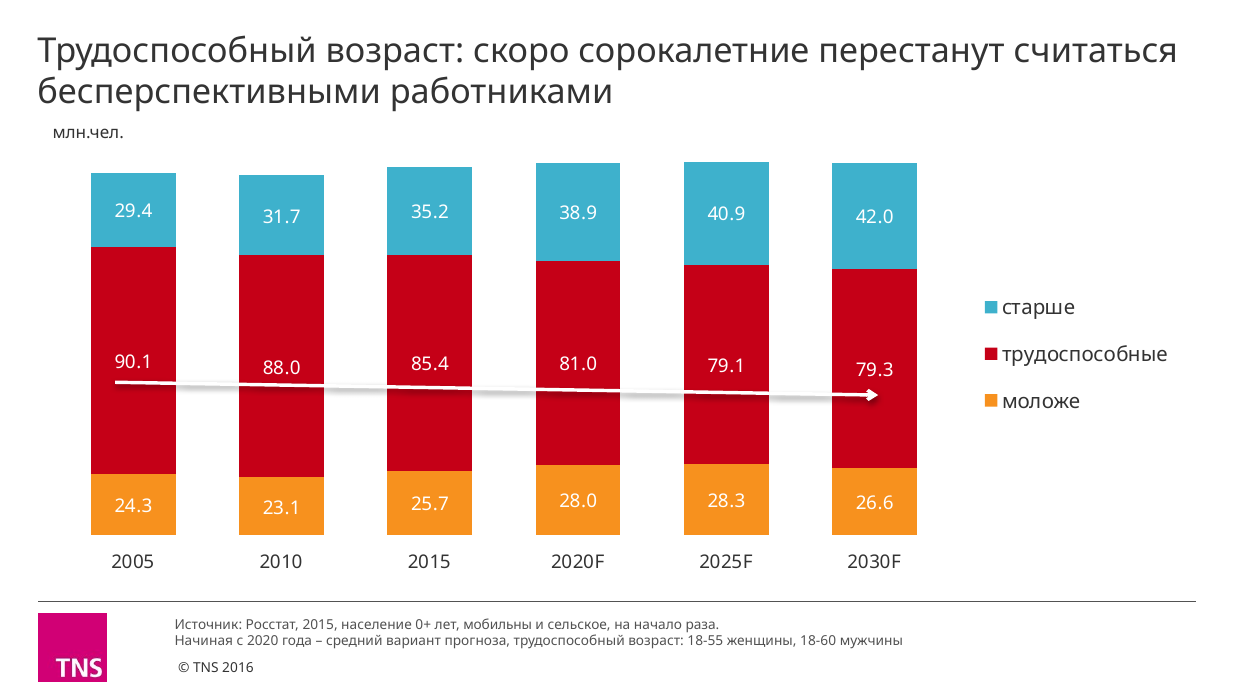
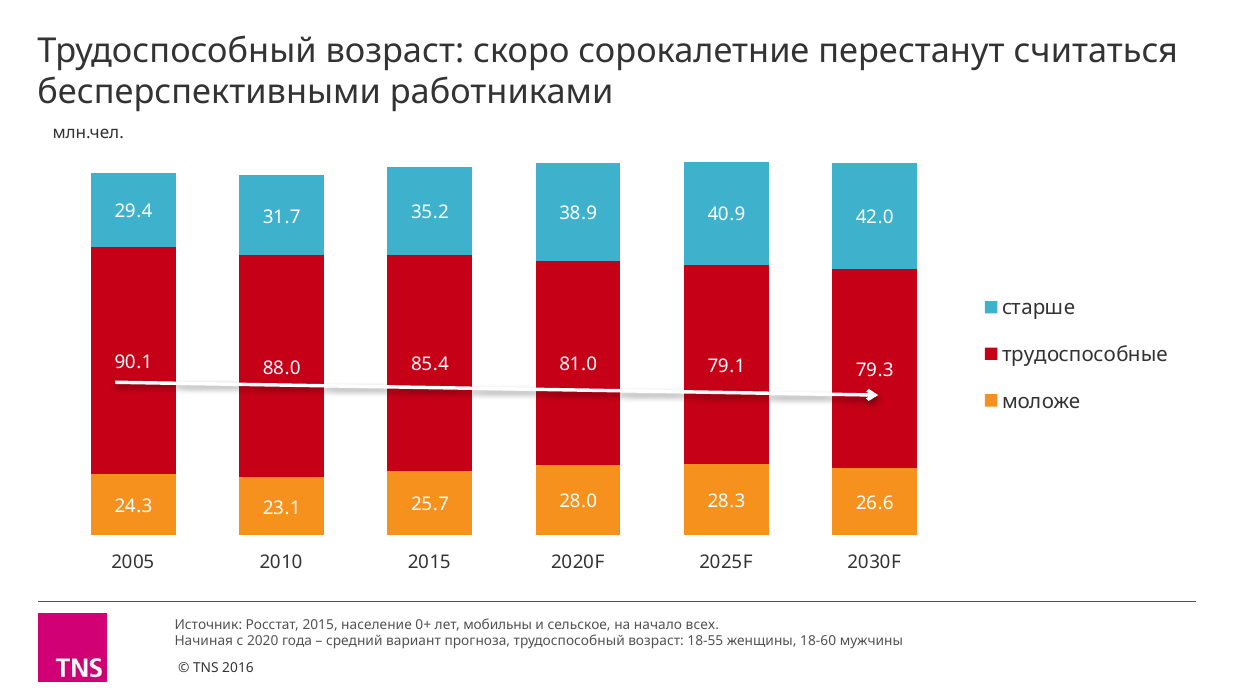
раза: раза -> всех
